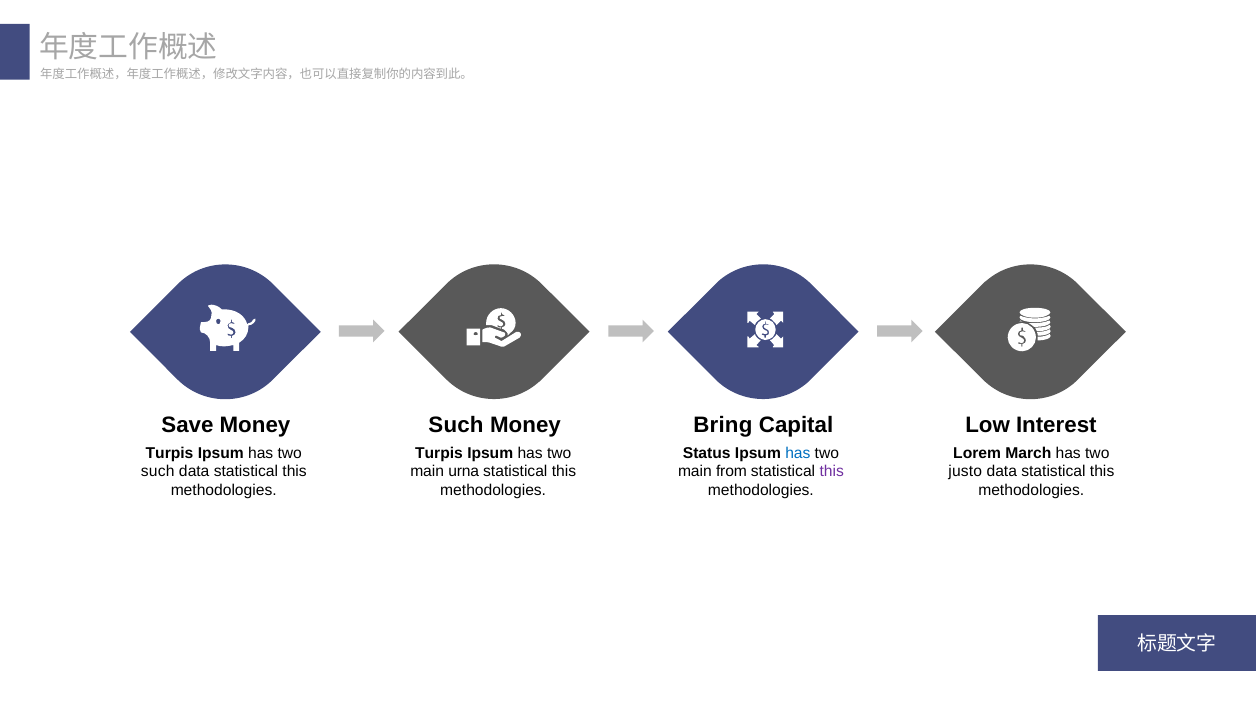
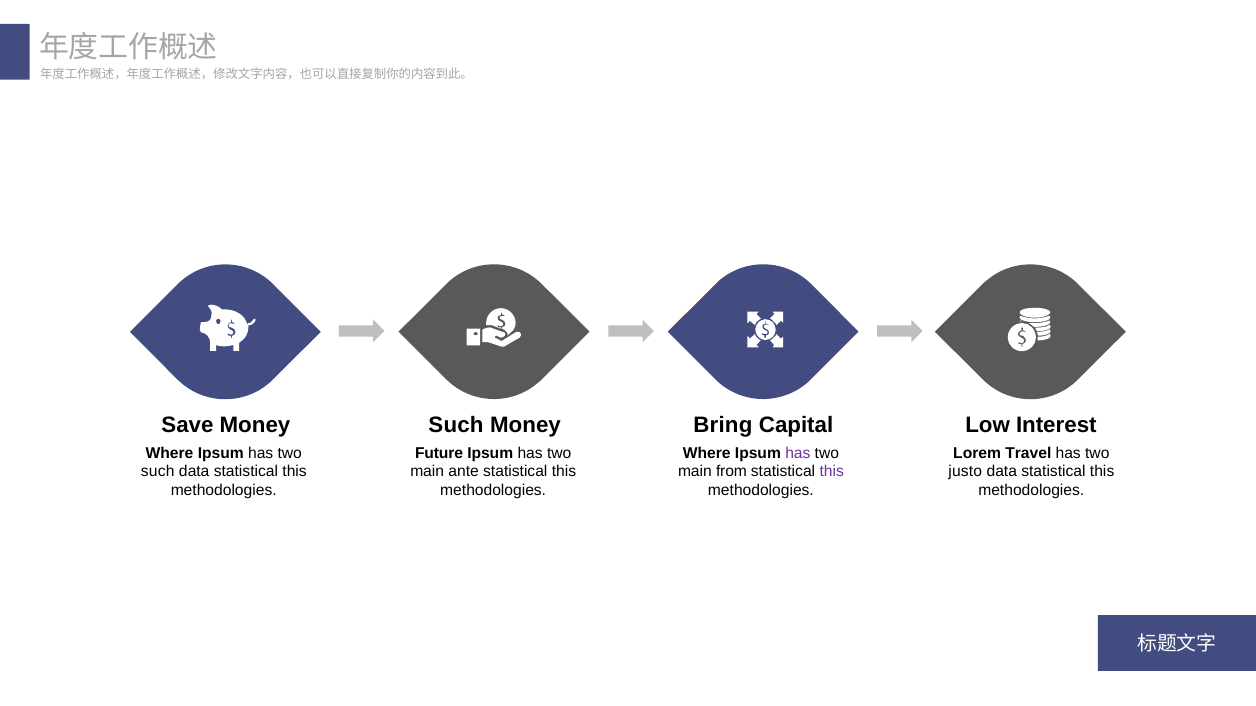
Turpis at (170, 453): Turpis -> Where
Turpis at (439, 453): Turpis -> Future
Status at (707, 453): Status -> Where
has at (798, 453) colour: blue -> purple
March: March -> Travel
urna: urna -> ante
